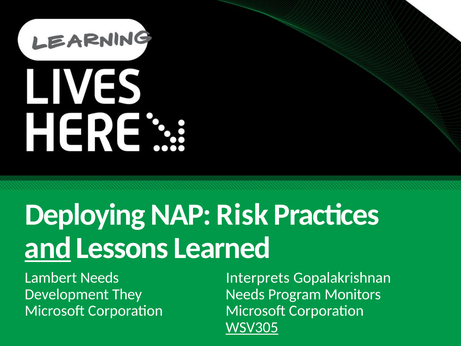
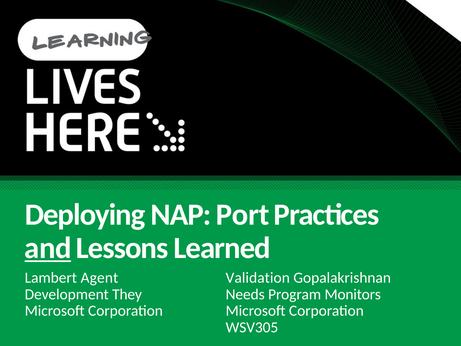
Risk: Risk -> Port
Lambert Needs: Needs -> Agent
Interprets: Interprets -> Validation
WSV305 underline: present -> none
